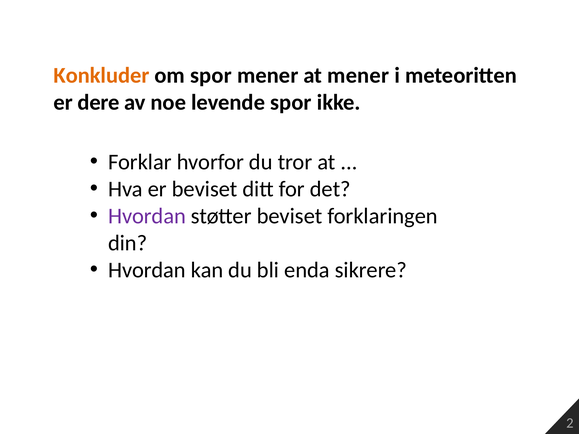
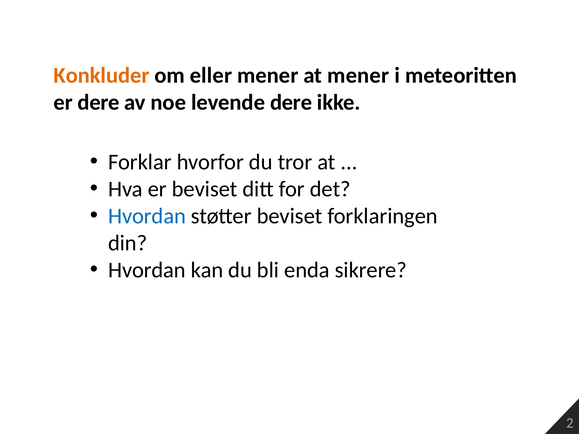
om spor: spor -> eller
levende spor: spor -> dere
Hvordan at (147, 216) colour: purple -> blue
